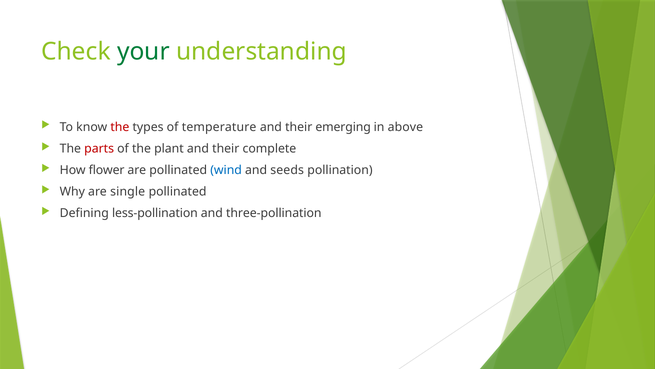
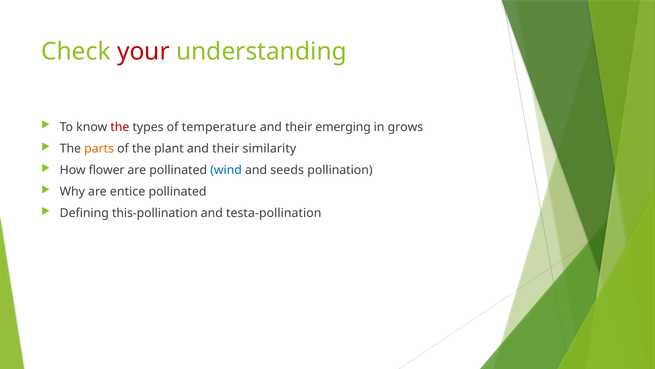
your colour: green -> red
above: above -> grows
parts colour: red -> orange
complete: complete -> similarity
single: single -> entice
less-pollination: less-pollination -> this-pollination
three-pollination: three-pollination -> testa-pollination
